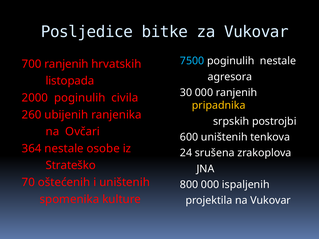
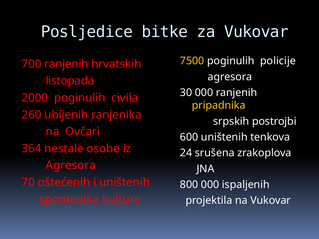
7500 colour: light blue -> yellow
poginulih nestale: nestale -> policije
Strateško at (71, 166): Strateško -> Agresora
